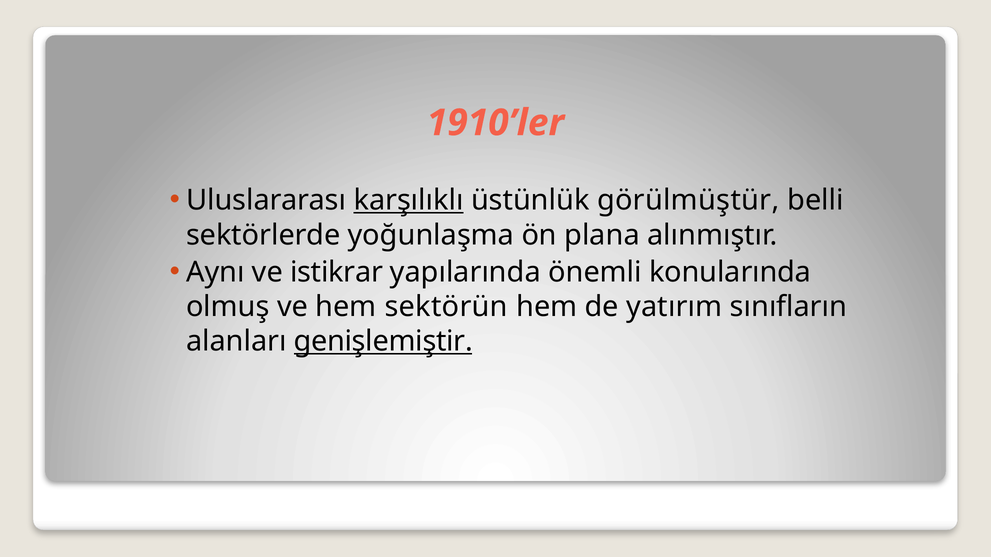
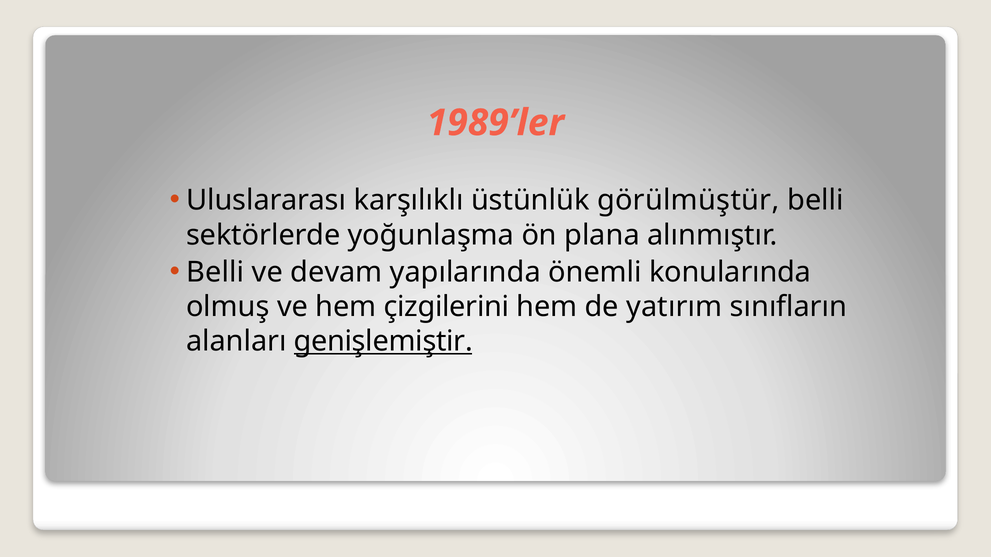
1910’ler: 1910’ler -> 1989’ler
karşılıklı underline: present -> none
Aynı at (215, 272): Aynı -> Belli
istikrar: istikrar -> devam
sektörün: sektörün -> çizgilerini
